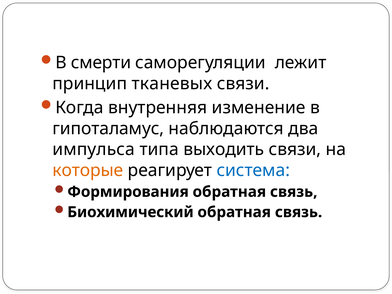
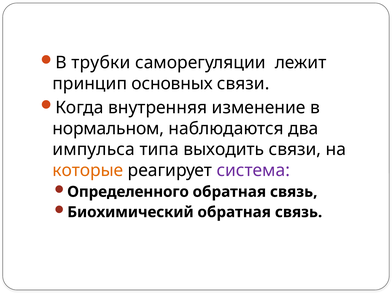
смерти: смерти -> трубки
тканевых: тканевых -> основных
гипоталамус: гипоталамус -> нормальном
система colour: blue -> purple
Формирования: Формирования -> Определенного
